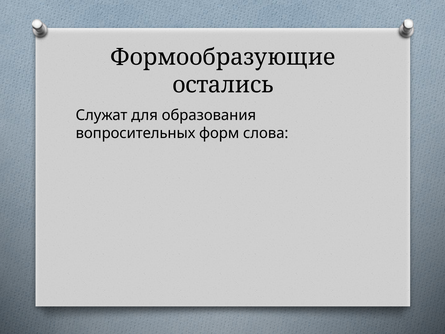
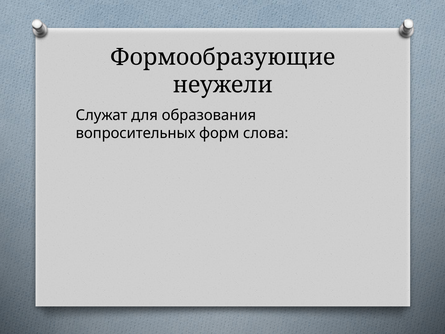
остались: остались -> неужели
